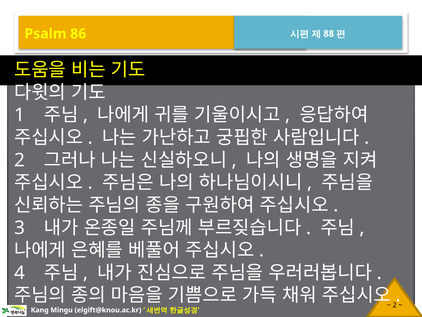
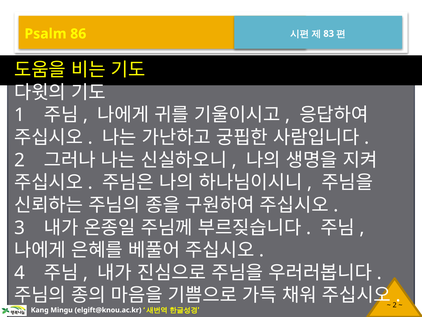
88: 88 -> 83
